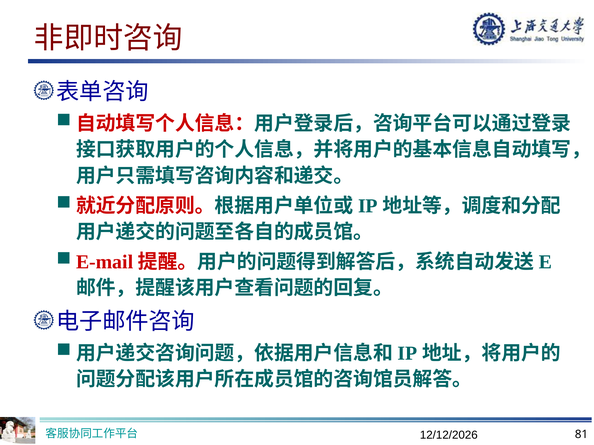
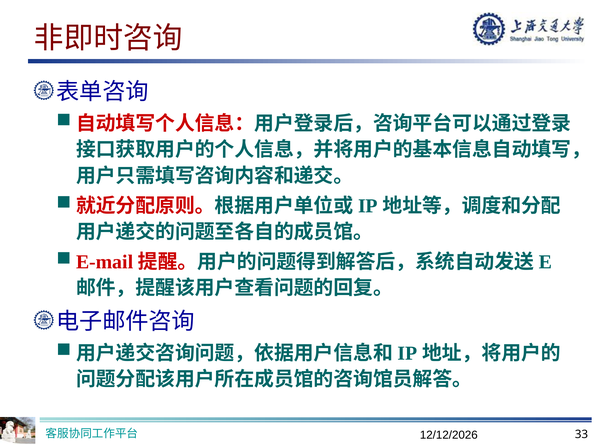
81: 81 -> 33
